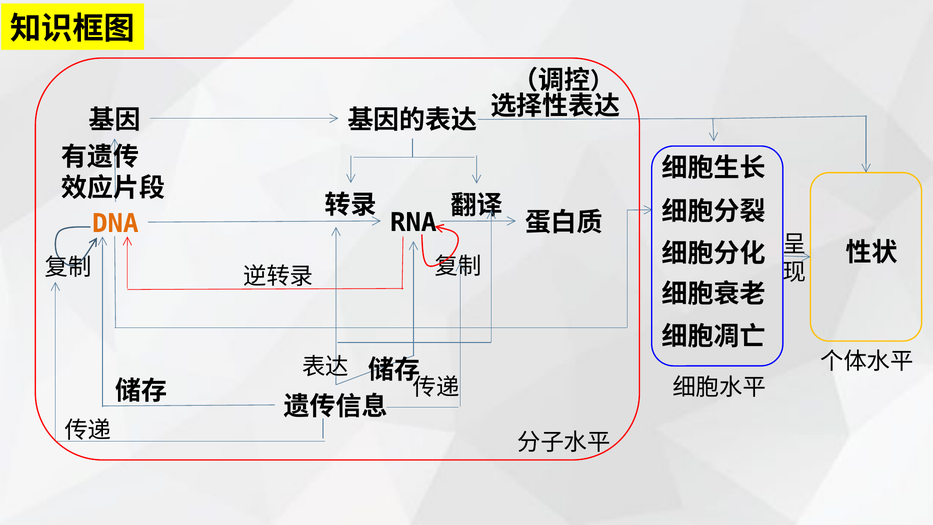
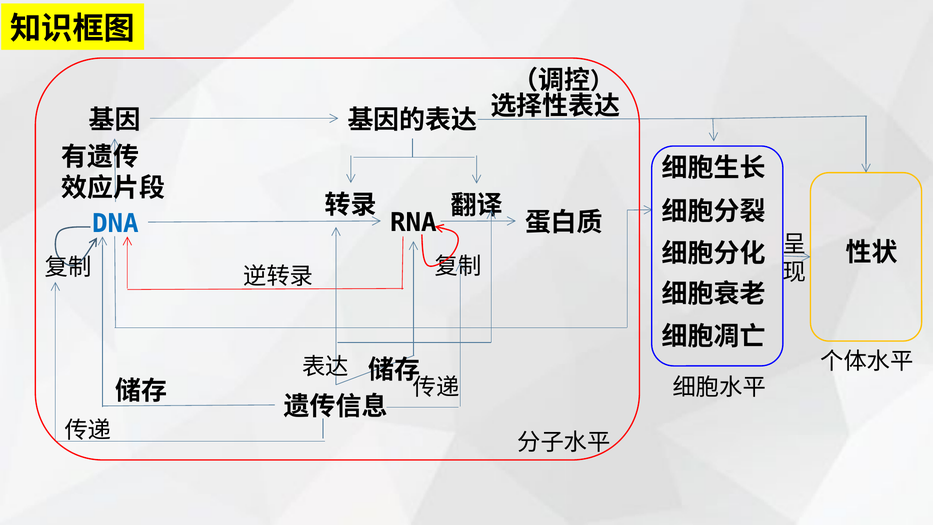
DNA colour: orange -> blue
